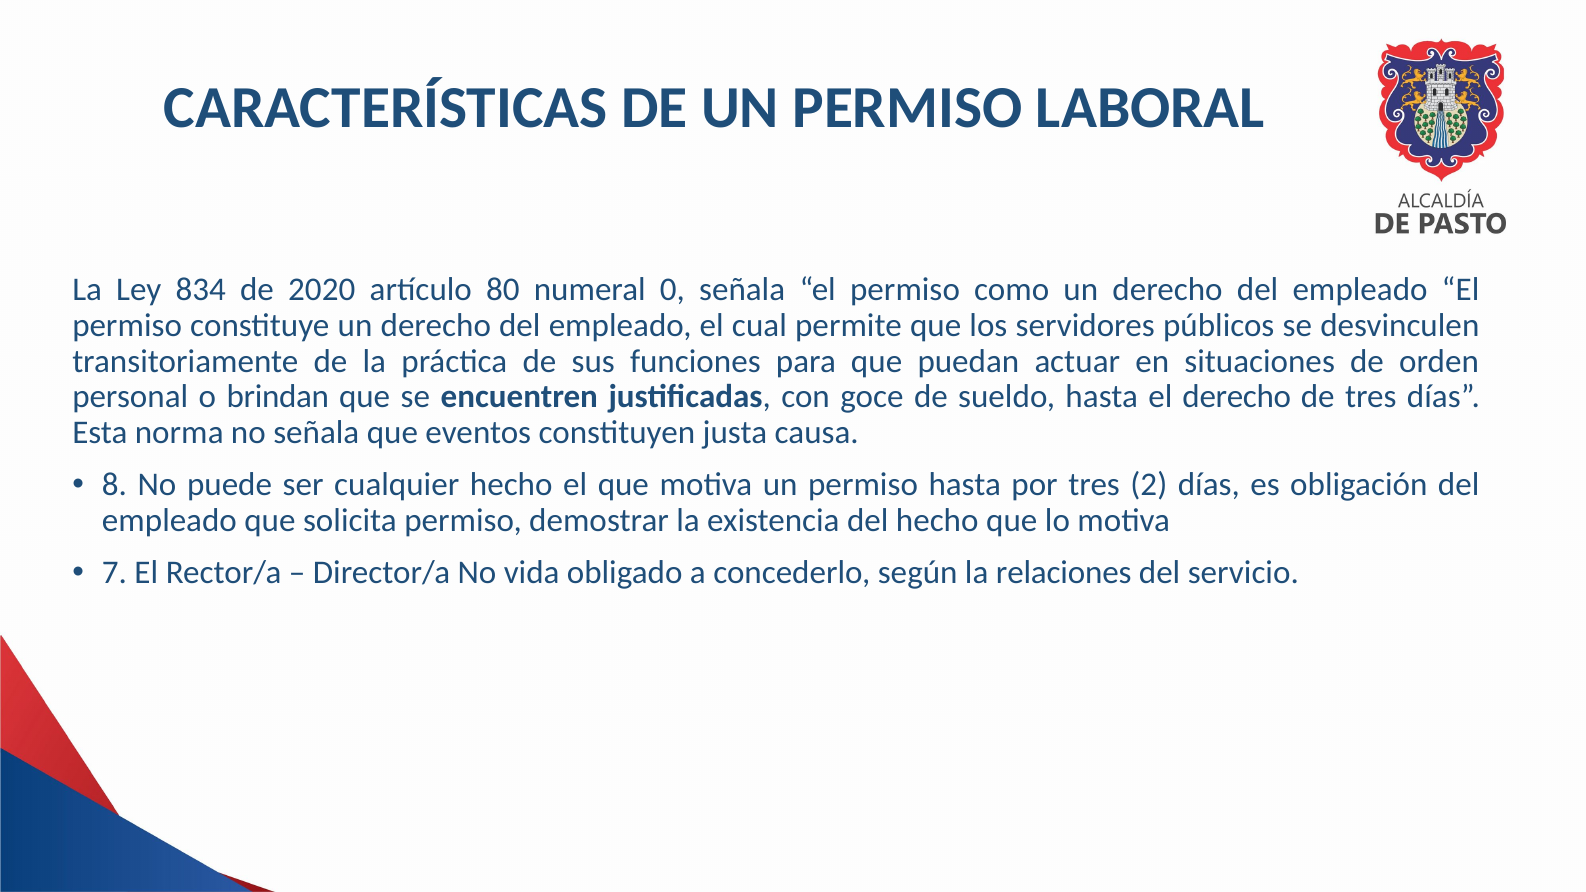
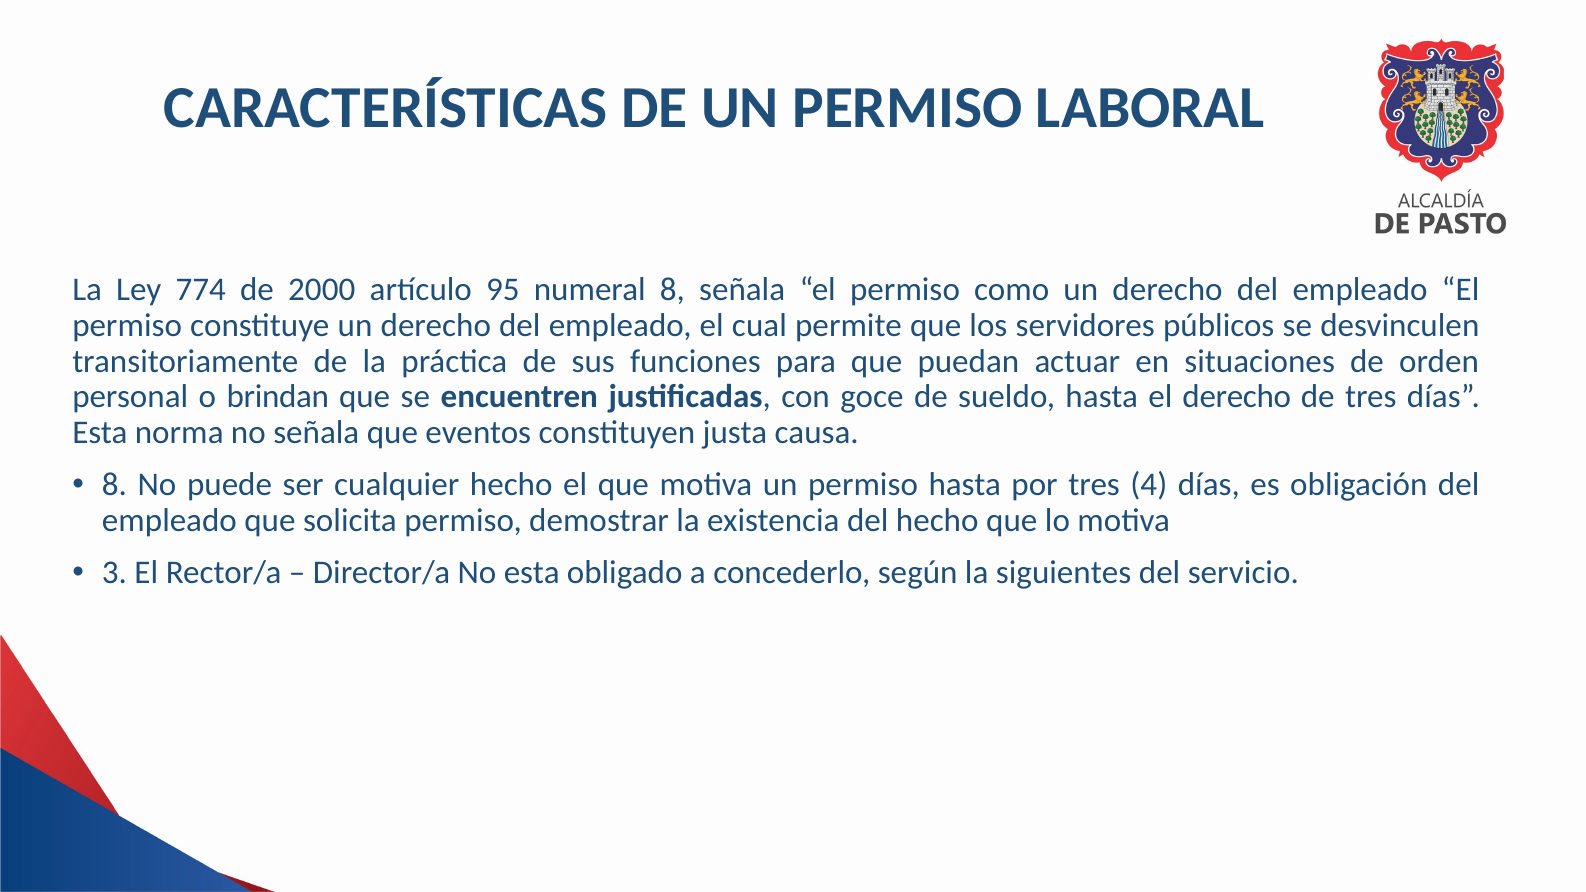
834: 834 -> 774
2020: 2020 -> 2000
80: 80 -> 95
numeral 0: 0 -> 8
2: 2 -> 4
7: 7 -> 3
No vida: vida -> esta
relaciones: relaciones -> siguientes
